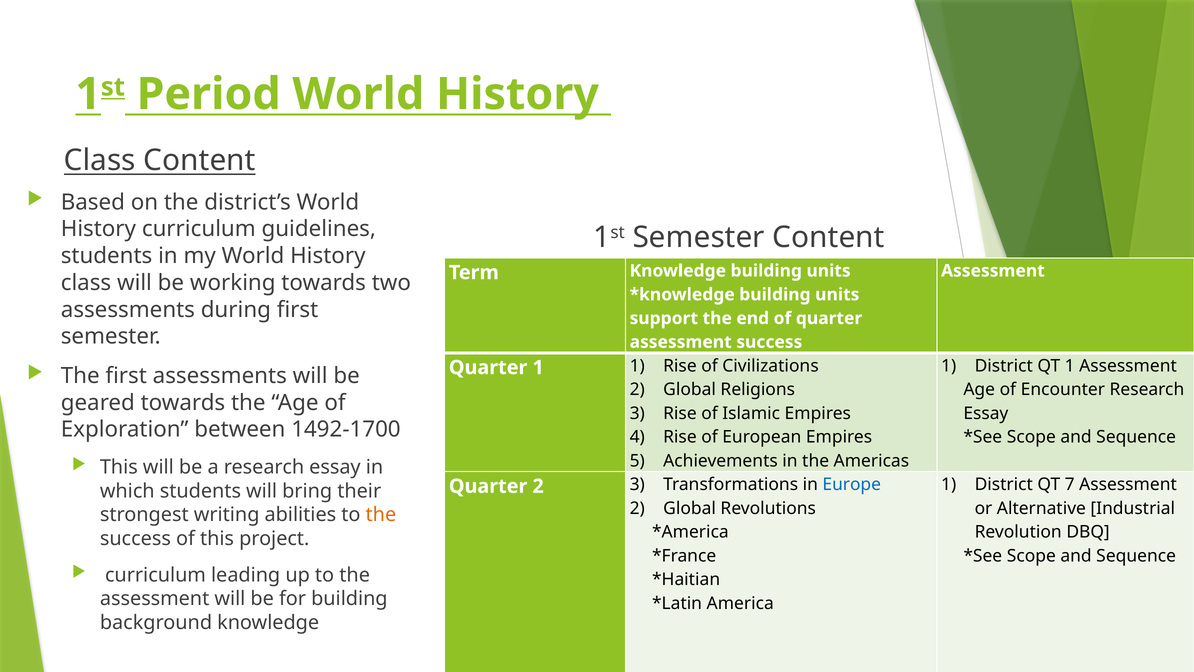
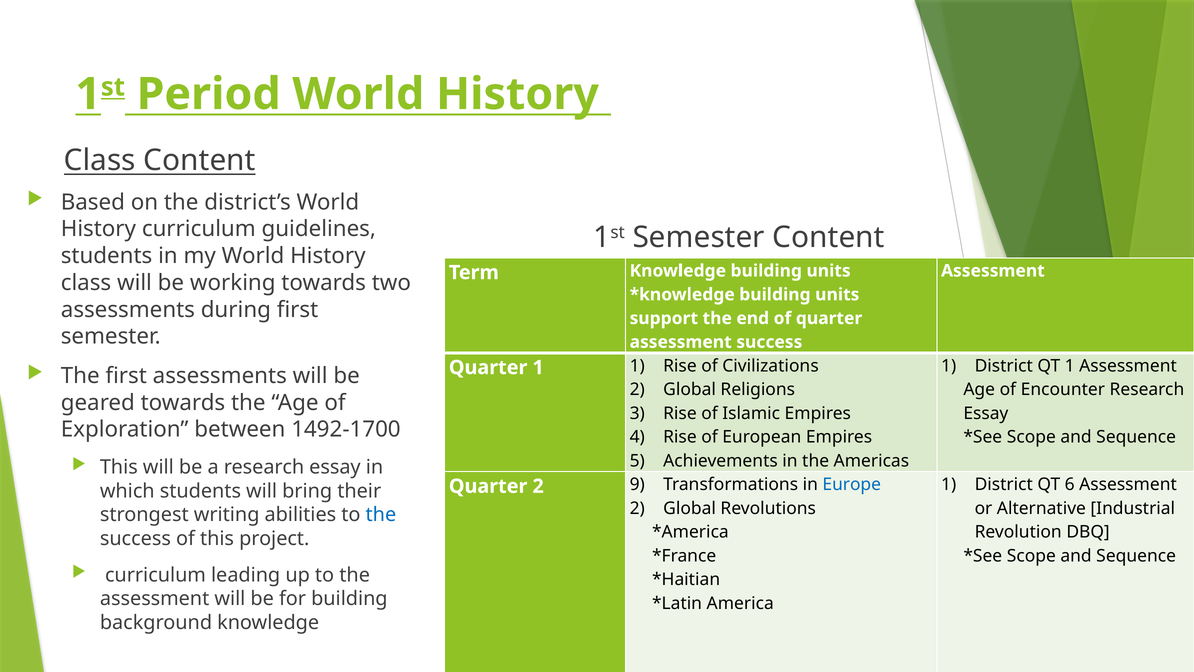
7: 7 -> 6
2 3: 3 -> 9
the at (381, 515) colour: orange -> blue
